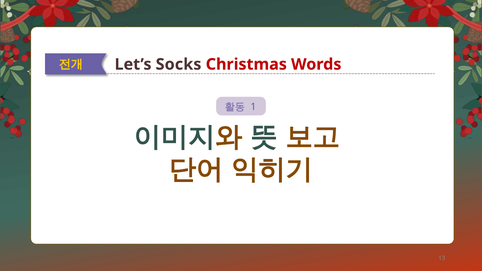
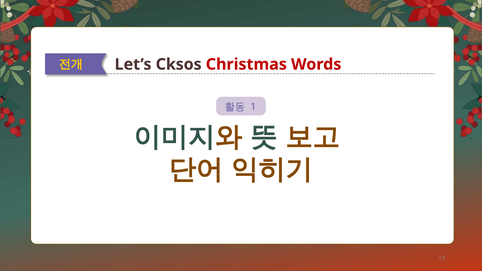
Socks: Socks -> Cksos
